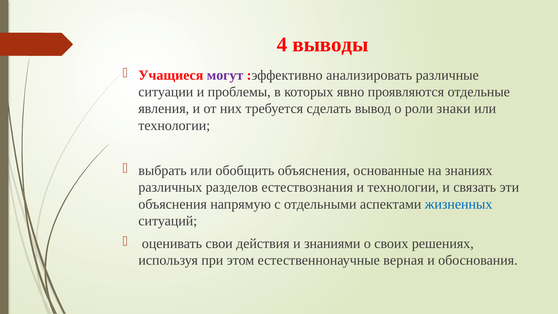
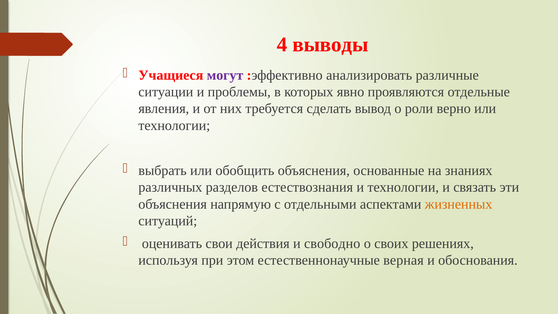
знаки: знаки -> верно
жизненных colour: blue -> orange
знаниями: знаниями -> свободно
